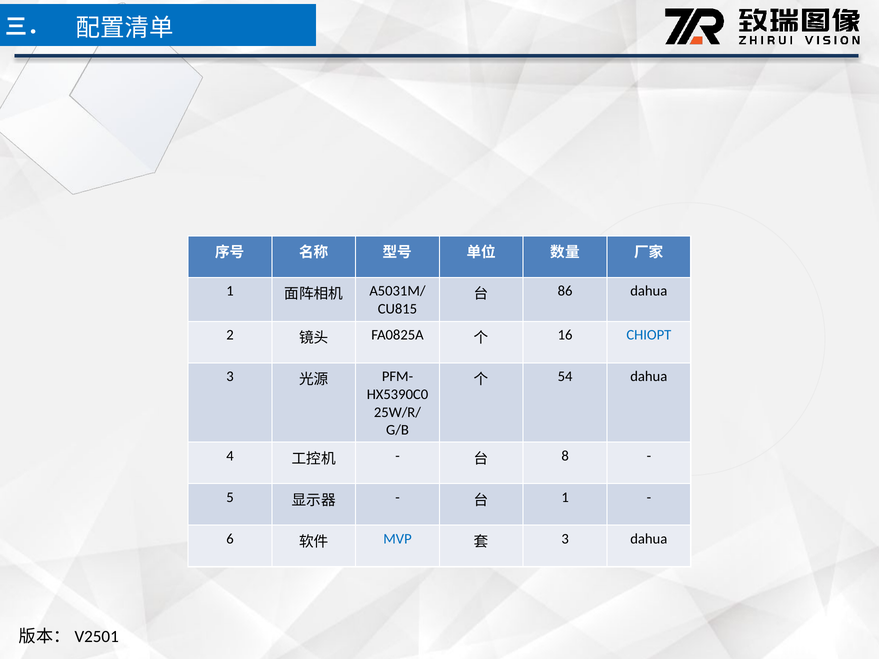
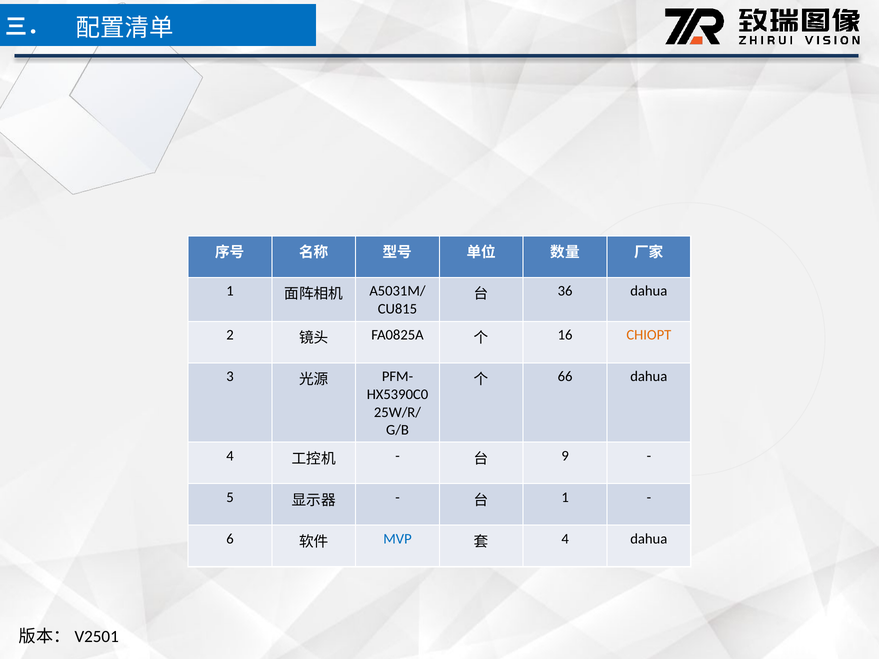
86: 86 -> 36
CHIOPT colour: blue -> orange
54: 54 -> 66
8: 8 -> 9
3 at (565, 539): 3 -> 4
